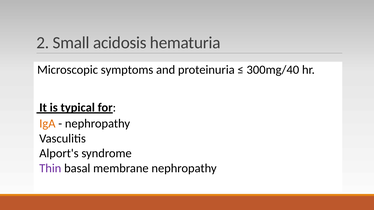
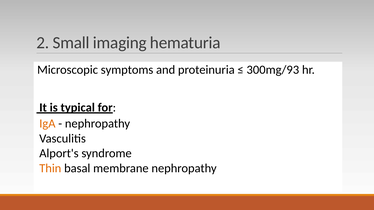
acidosis: acidosis -> imaging
300mg/40: 300mg/40 -> 300mg/93
Thin colour: purple -> orange
